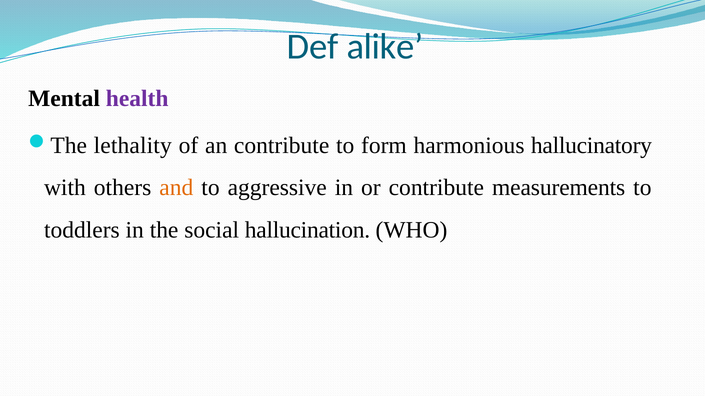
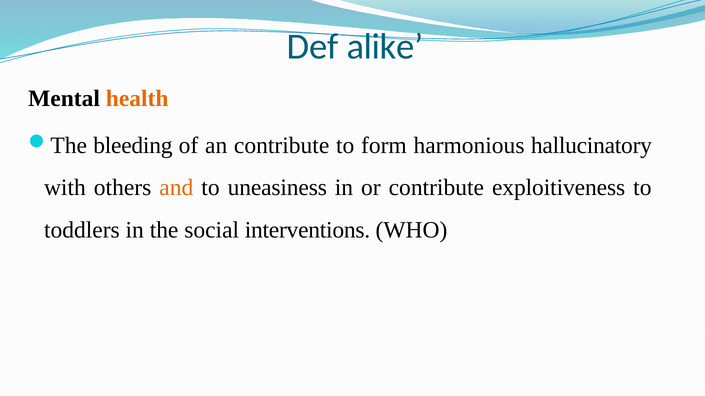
health colour: purple -> orange
lethality: lethality -> bleeding
aggressive: aggressive -> uneasiness
measurements: measurements -> exploitiveness
hallucination: hallucination -> interventions
